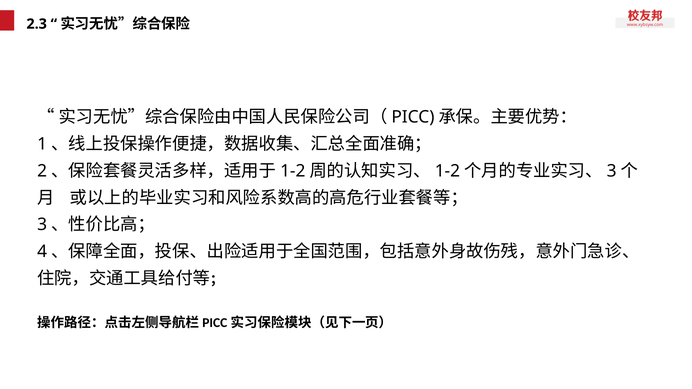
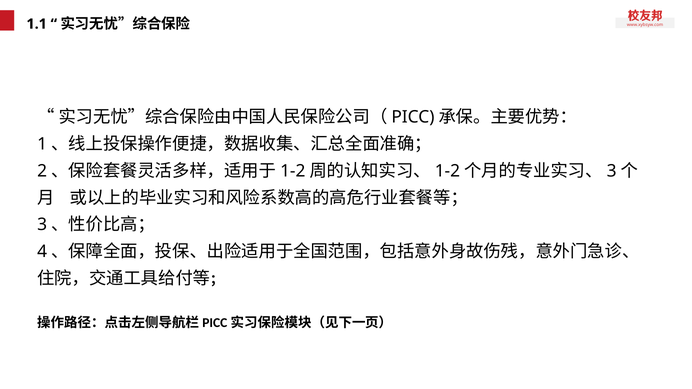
2.3: 2.3 -> 1.1
